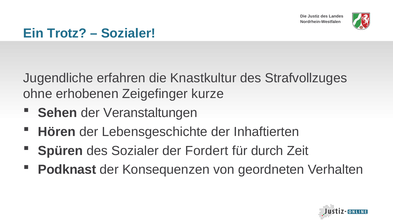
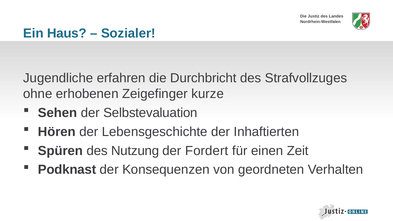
Trotz: Trotz -> Haus
Knastkultur: Knastkultur -> Durchbricht
Veranstaltungen: Veranstaltungen -> Selbstevaluation
des Sozialer: Sozialer -> Nutzung
durch: durch -> einen
